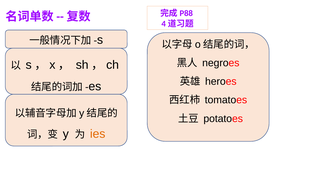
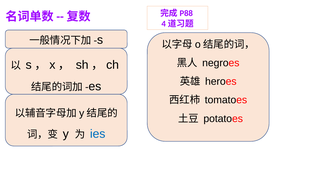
ies colour: orange -> blue
